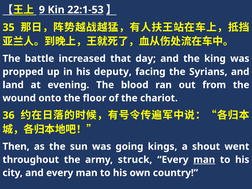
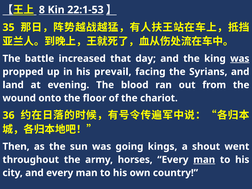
9: 9 -> 8
was at (240, 59) underline: none -> present
deputy: deputy -> prevail
struck: struck -> horses
